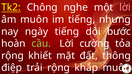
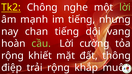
lời at (125, 7) colour: pink -> light green
âm muôn: muôn -> mạnh
ngày: ngày -> chan
bước: bước -> vang
